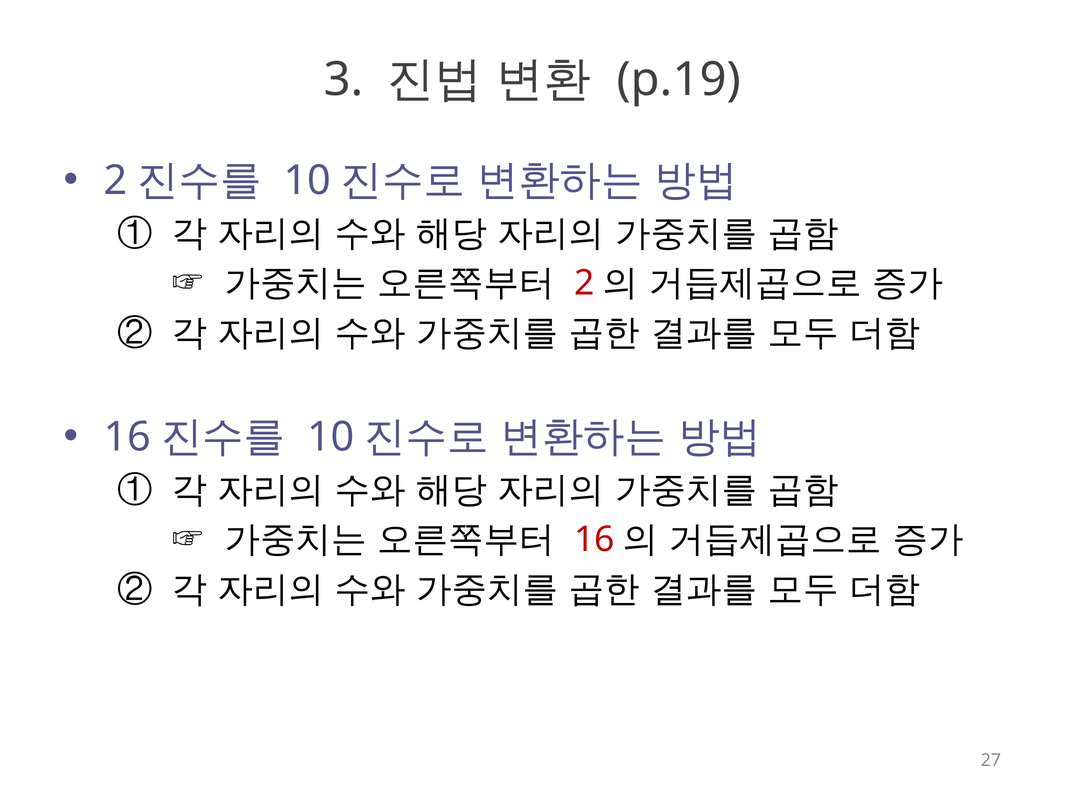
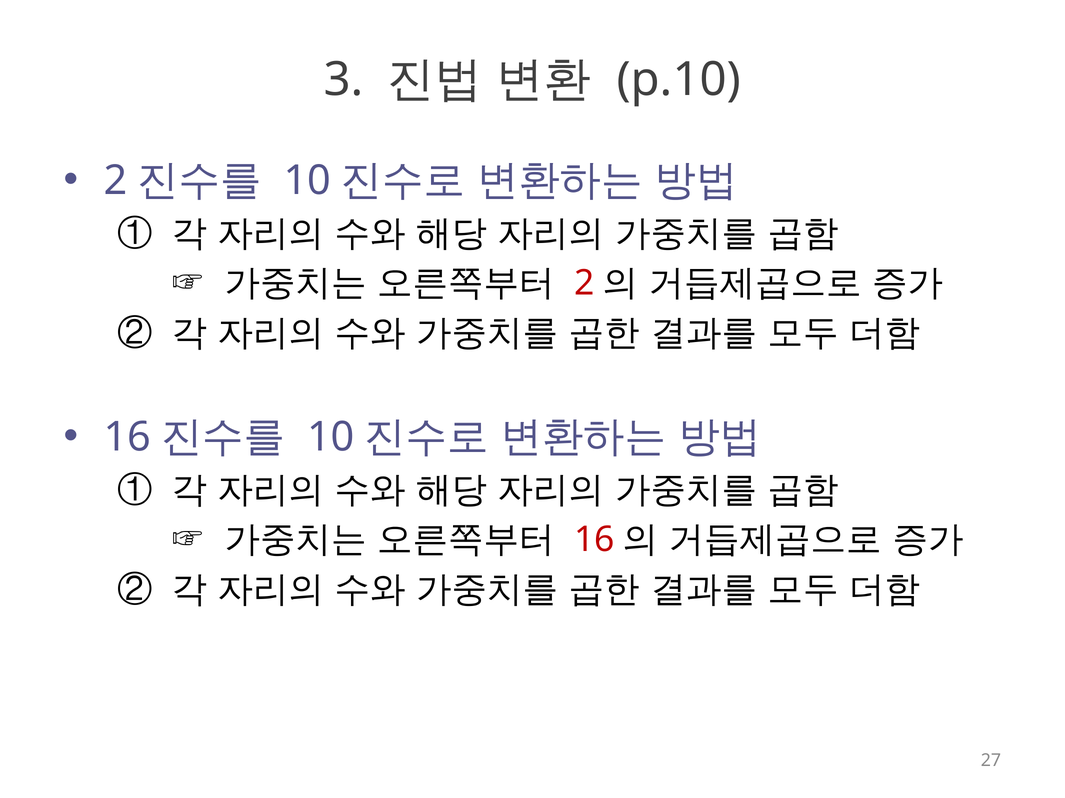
p.19: p.19 -> p.10
